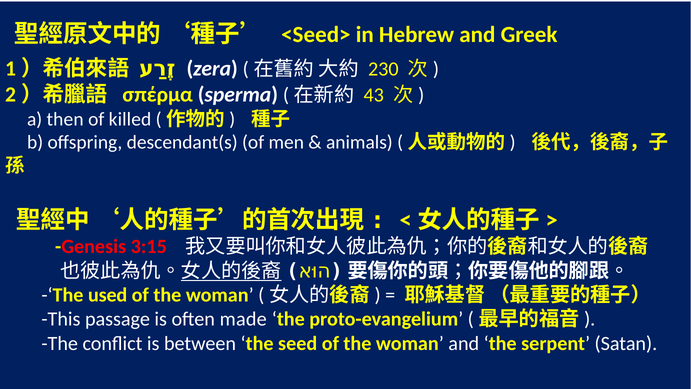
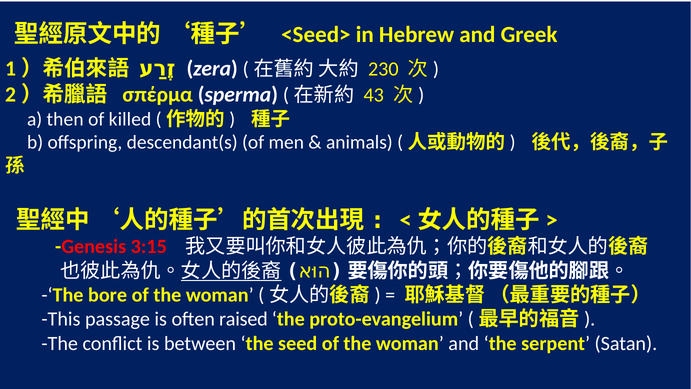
used: used -> bore
made: made -> raised
